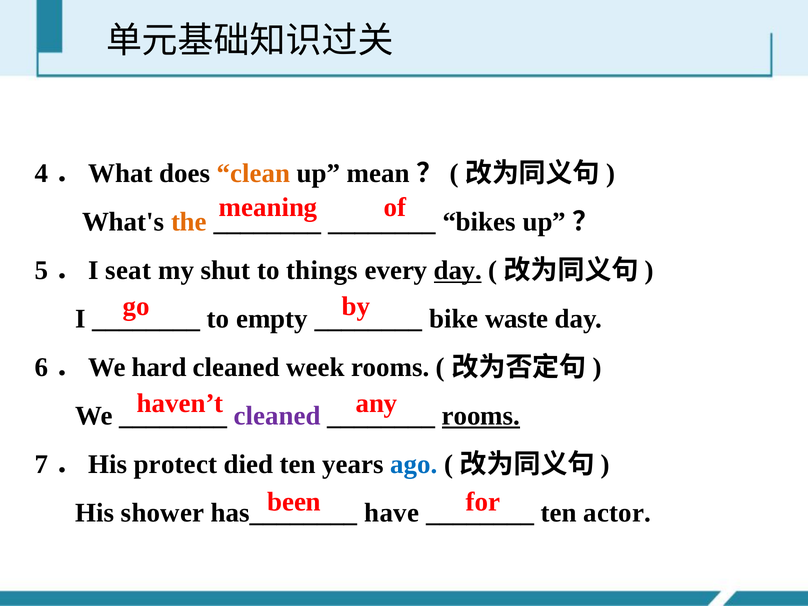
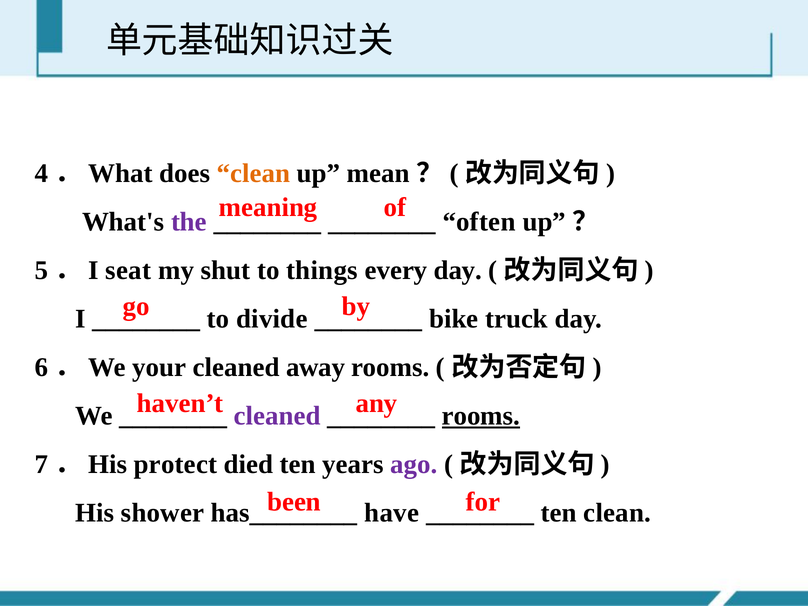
the colour: orange -> purple
bikes: bikes -> often
day at (458, 271) underline: present -> none
empty: empty -> divide
waste: waste -> truck
hard: hard -> your
week: week -> away
ago colour: blue -> purple
ten actor: actor -> clean
